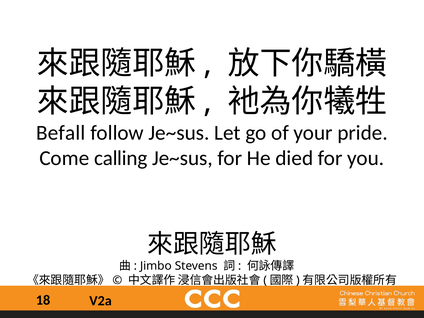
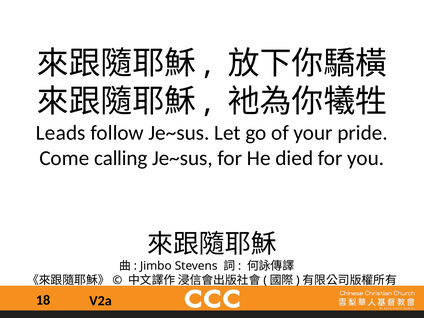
Befall: Befall -> Leads
